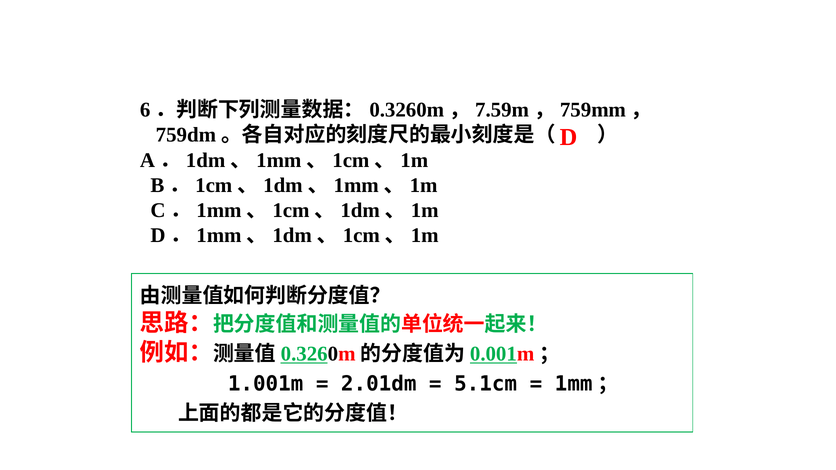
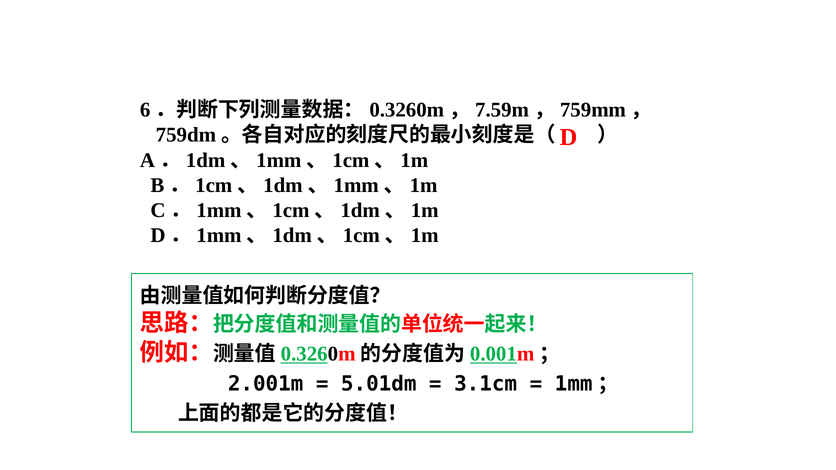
1.001m: 1.001m -> 2.001m
2.01dm: 2.01dm -> 5.01dm
5.1cm: 5.1cm -> 3.1cm
